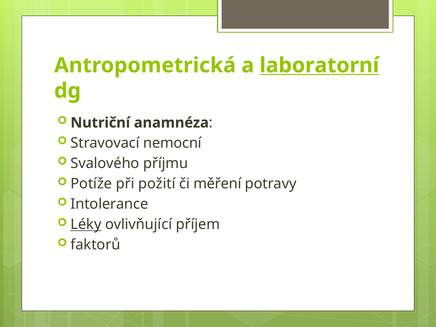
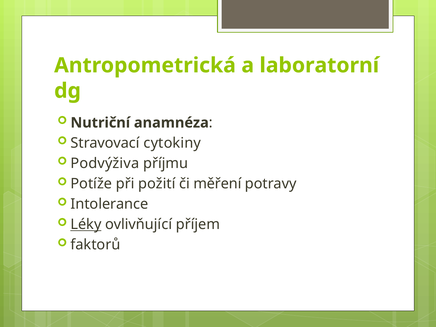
laboratorní underline: present -> none
nemocní: nemocní -> cytokiny
Svalového: Svalového -> Podvýživa
